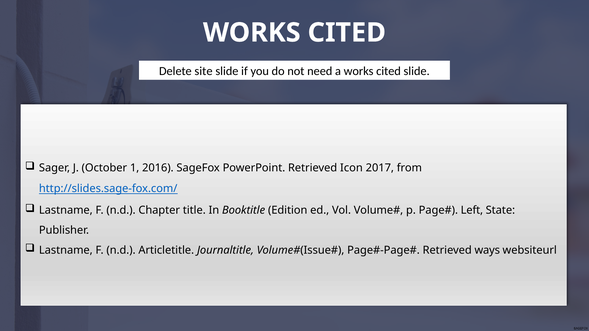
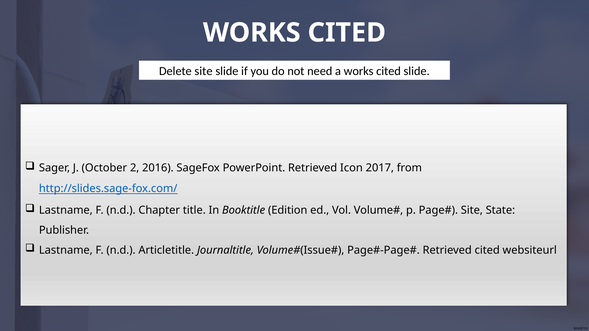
1: 1 -> 2
Left at (472, 211): Left -> Site
Retrieved ways: ways -> cited
